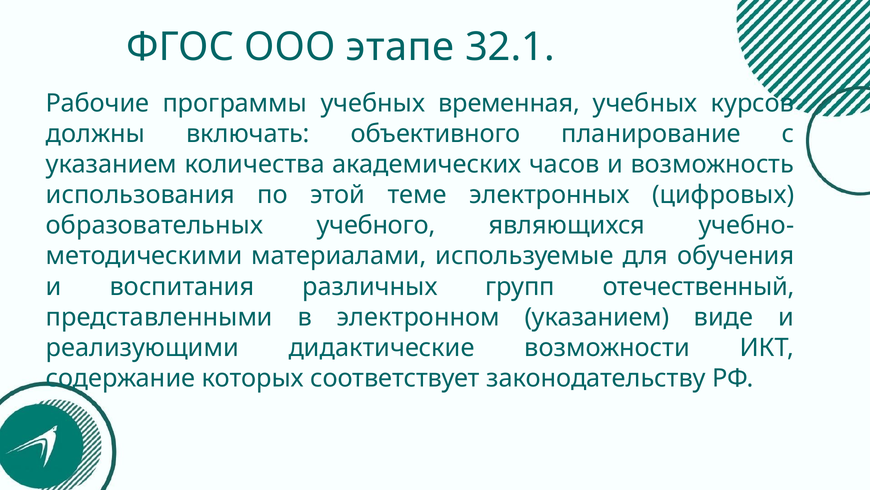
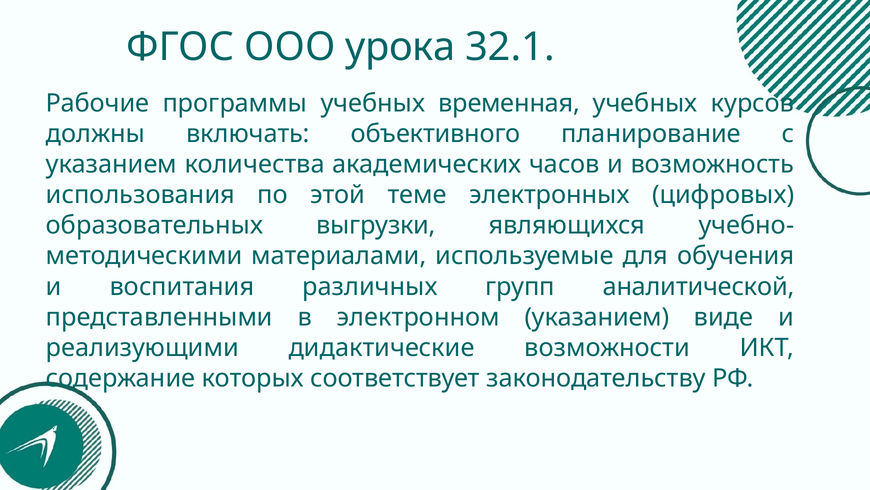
этапе: этапе -> урока
учебного: учебного -> выгрузки
отечественный: отечественный -> аналитической
